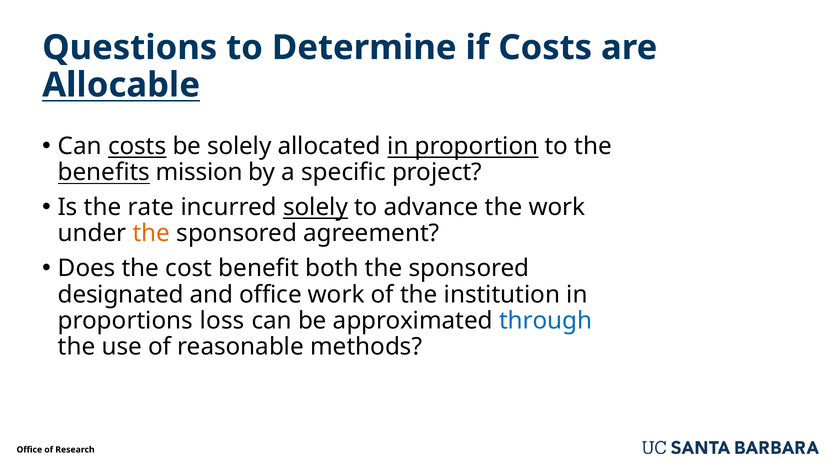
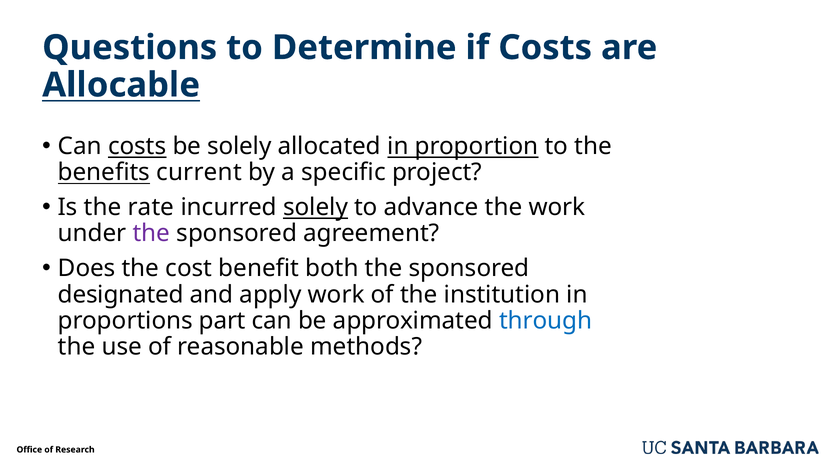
mission: mission -> current
the at (151, 234) colour: orange -> purple
and office: office -> apply
loss: loss -> part
